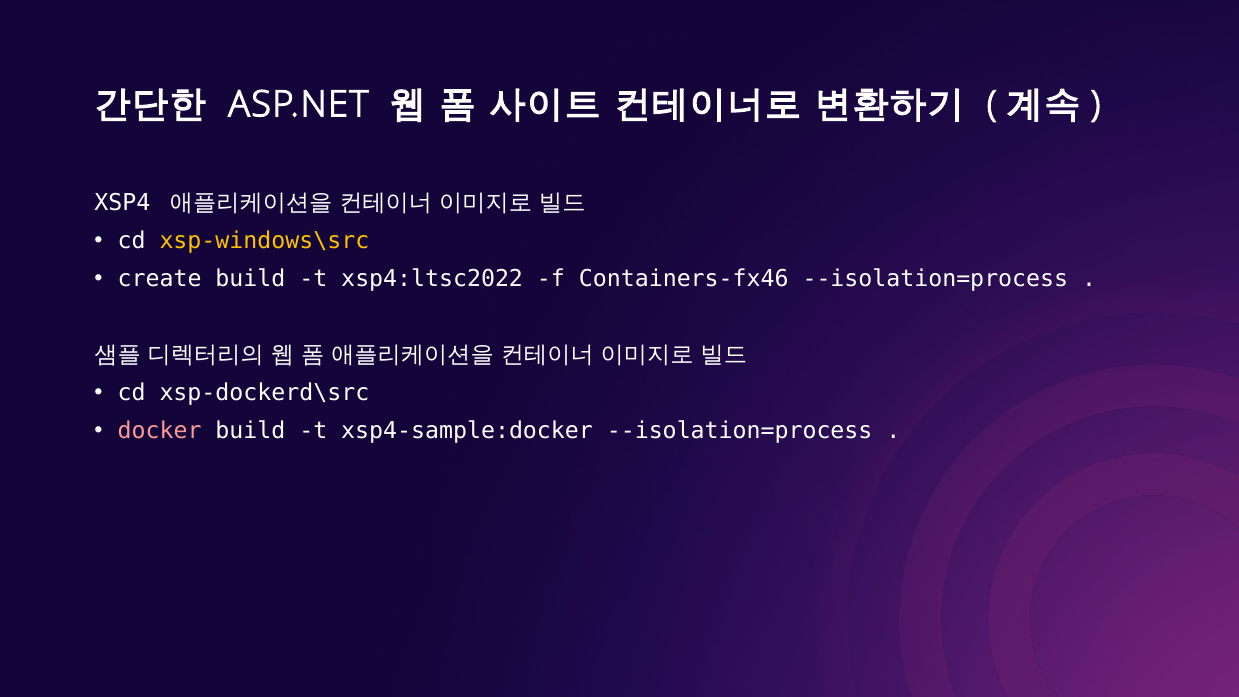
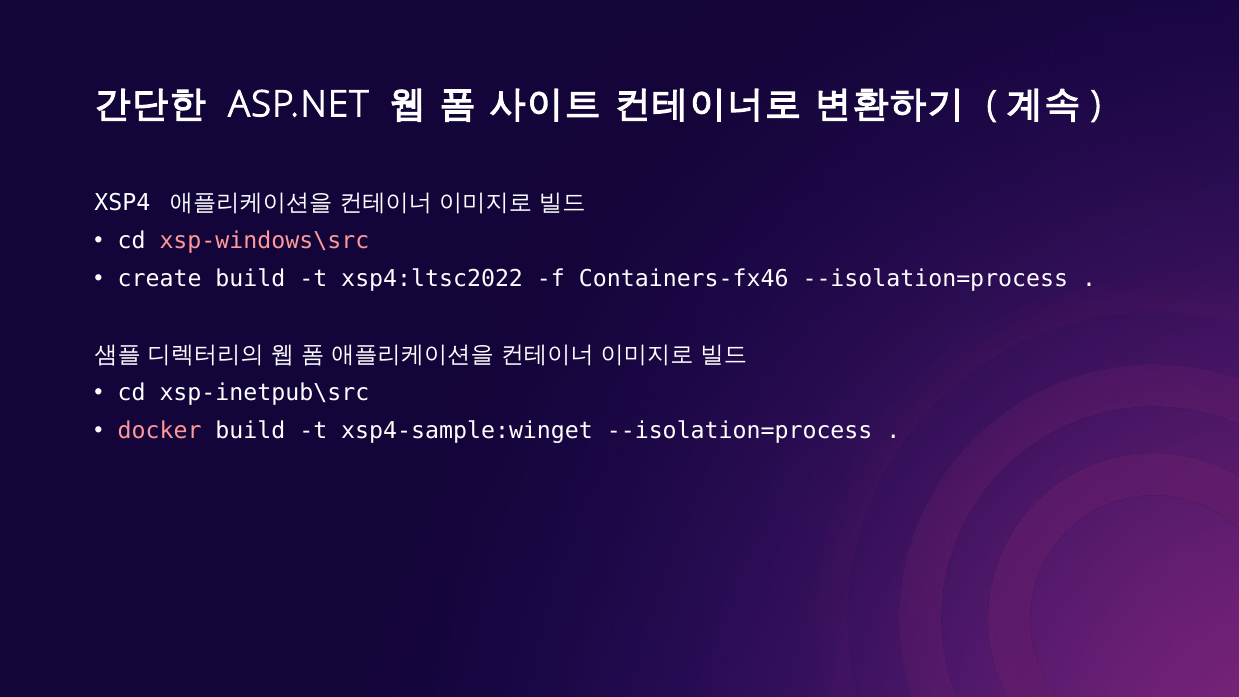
xsp-windows\src colour: yellow -> pink
xsp-dockerd\src: xsp-dockerd\src -> xsp-inetpub\src
xsp4-sample:docker: xsp4-sample:docker -> xsp4-sample:winget
